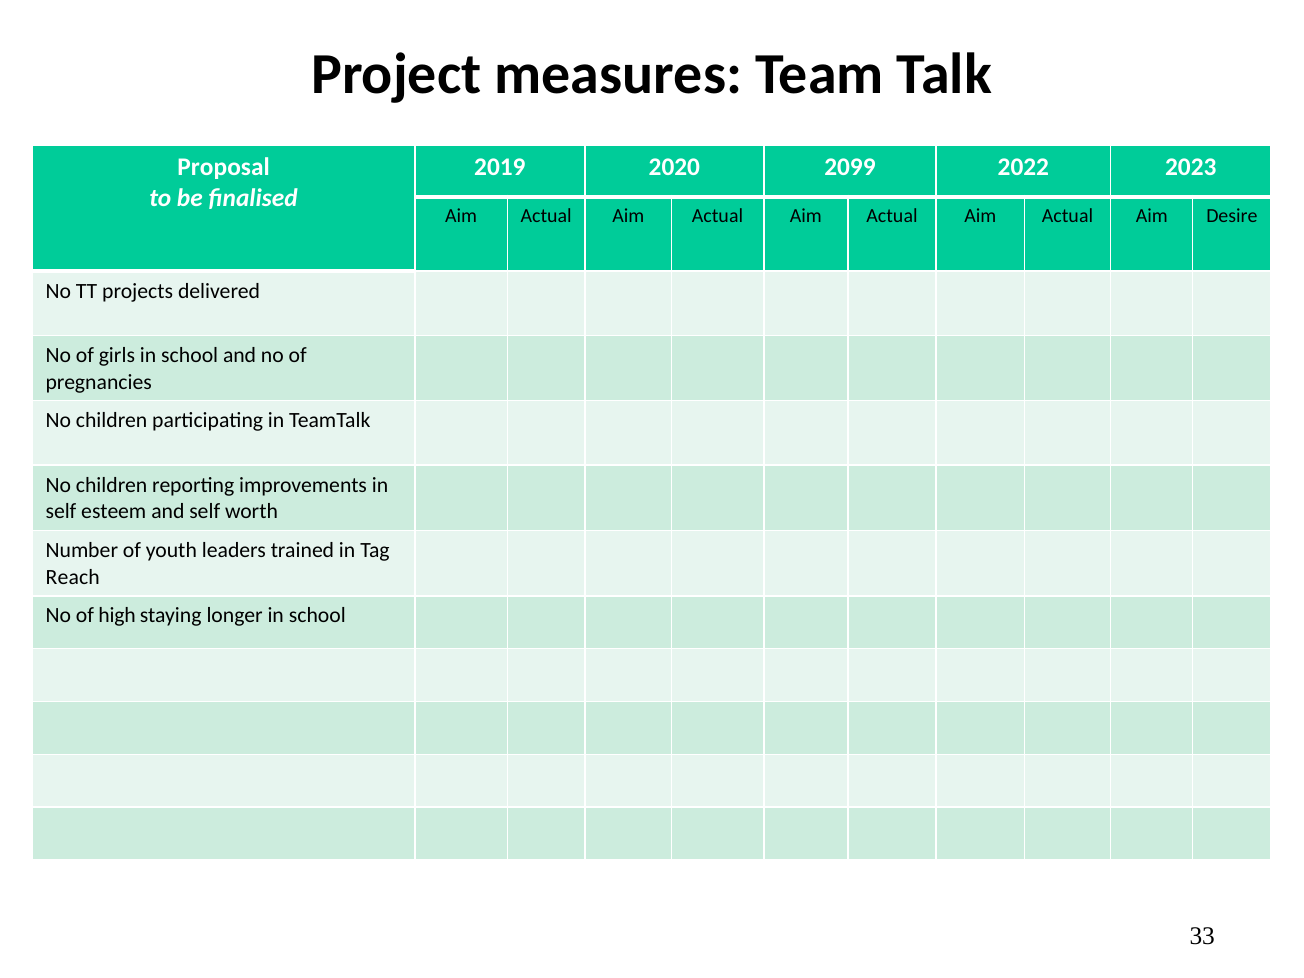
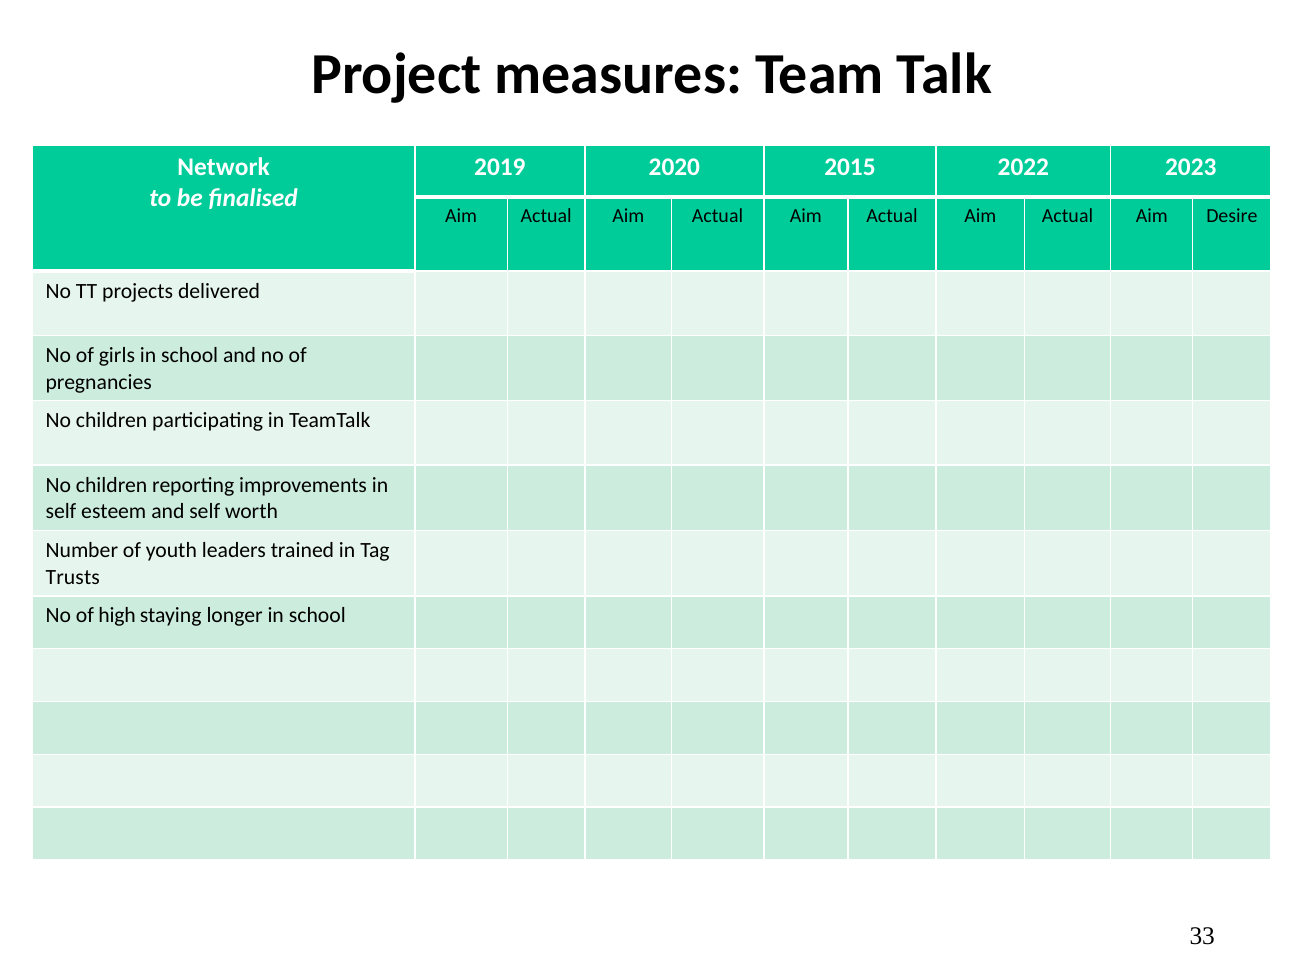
Proposal: Proposal -> Network
2099: 2099 -> 2015
Reach: Reach -> Trusts
